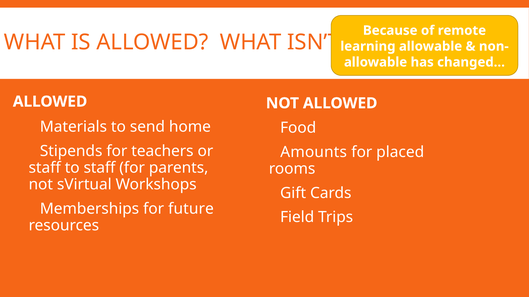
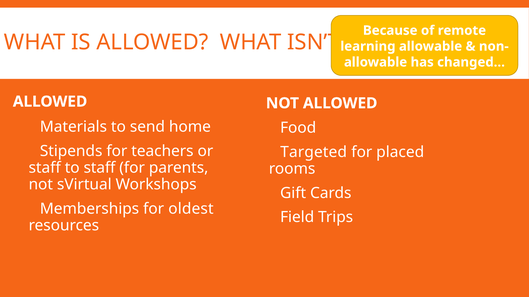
Amounts: Amounts -> Targeted
future: future -> oldest
